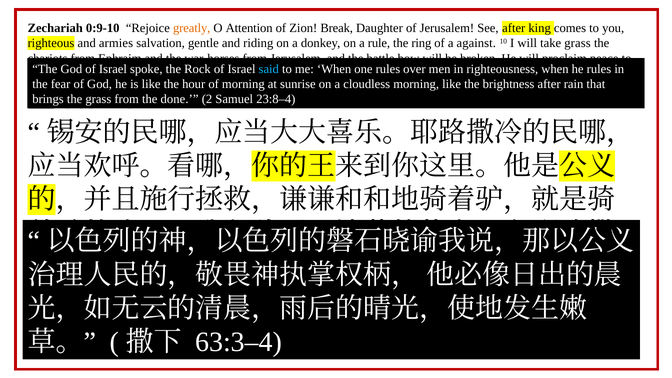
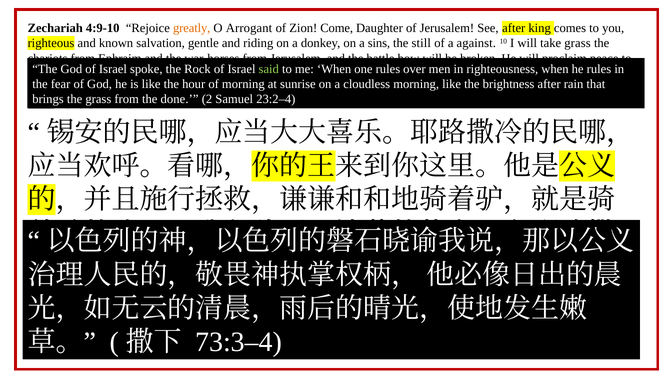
0:9-10: 0:9-10 -> 4:9-10
Attention: Attention -> Arrogant
Break: Break -> Come
armies: armies -> known
a rule: rule -> sins
ring: ring -> still
said colour: light blue -> light green
23:8–4: 23:8–4 -> 23:2–4
63:3–4: 63:3–4 -> 73:3–4
